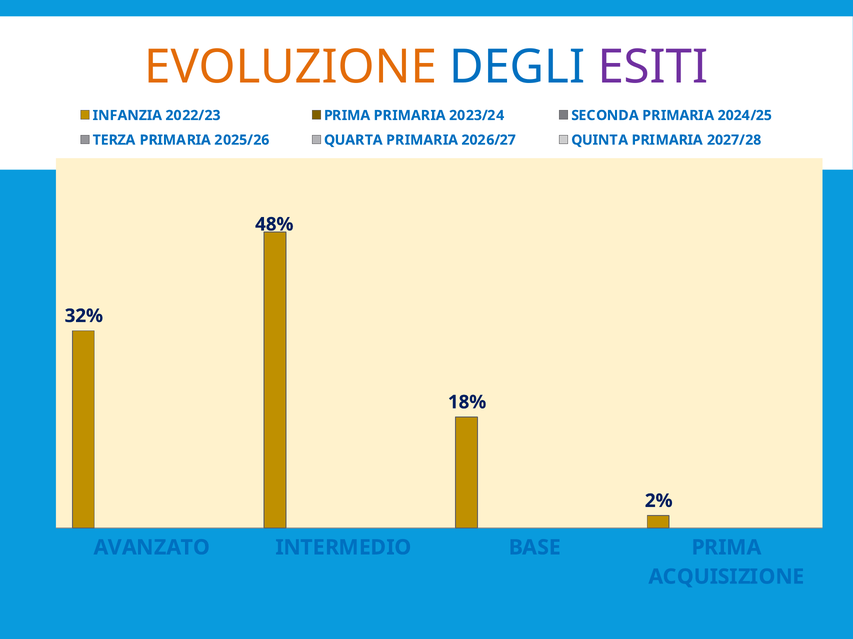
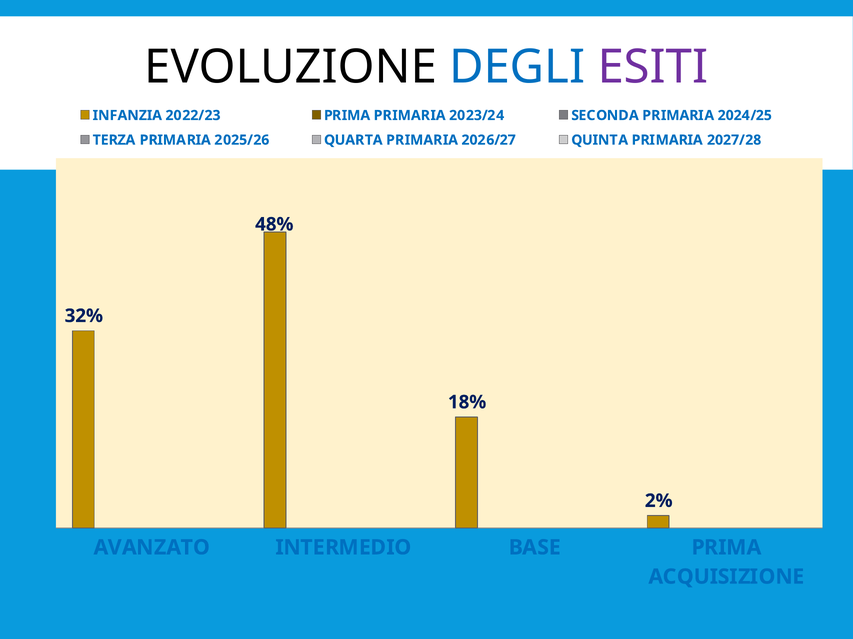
EVOLUZIONE colour: orange -> black
